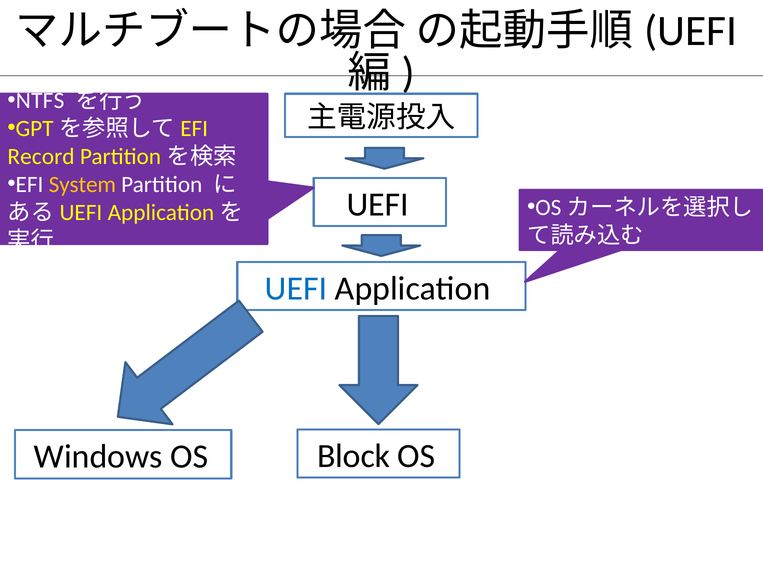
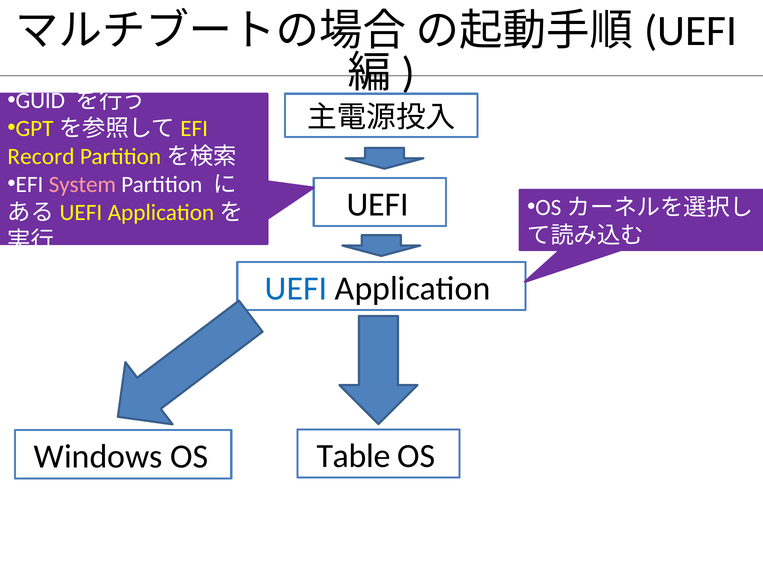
NTFS: NTFS -> GUID
System colour: yellow -> pink
Block: Block -> Table
